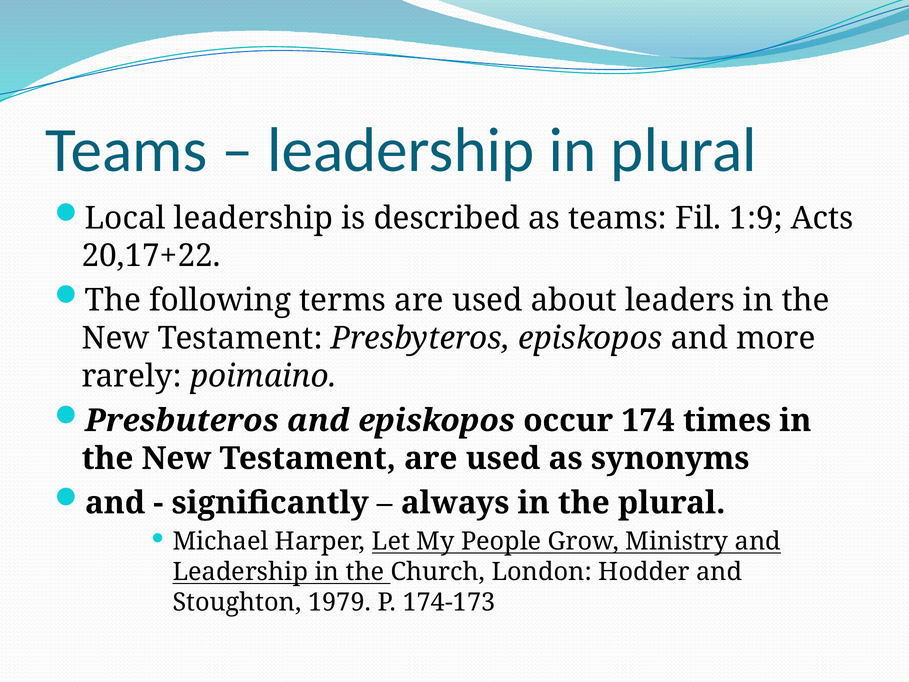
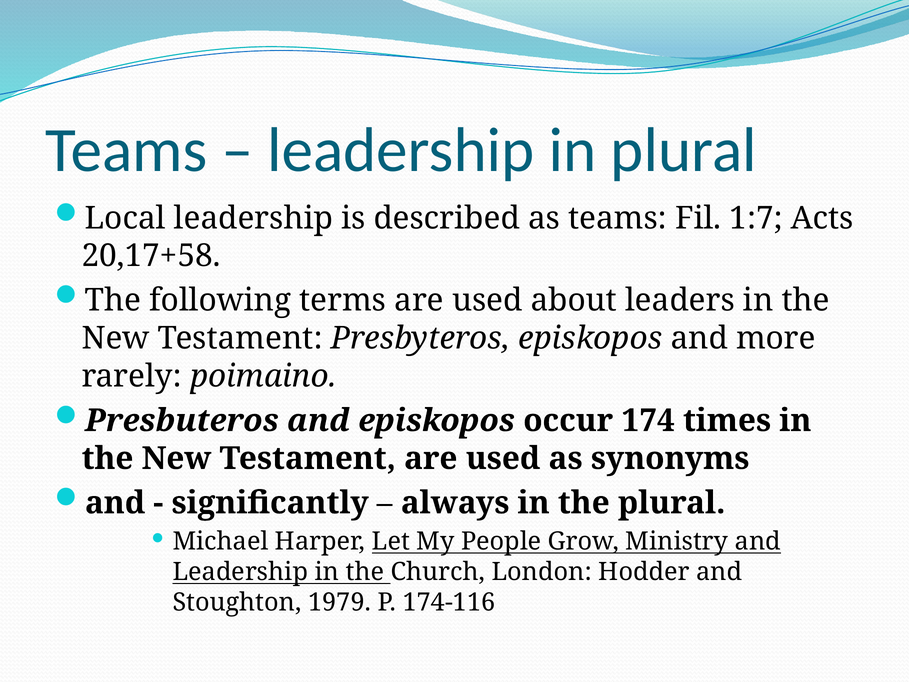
1:9: 1:9 -> 1:7
20,17+22: 20,17+22 -> 20,17+58
174-173: 174-173 -> 174-116
